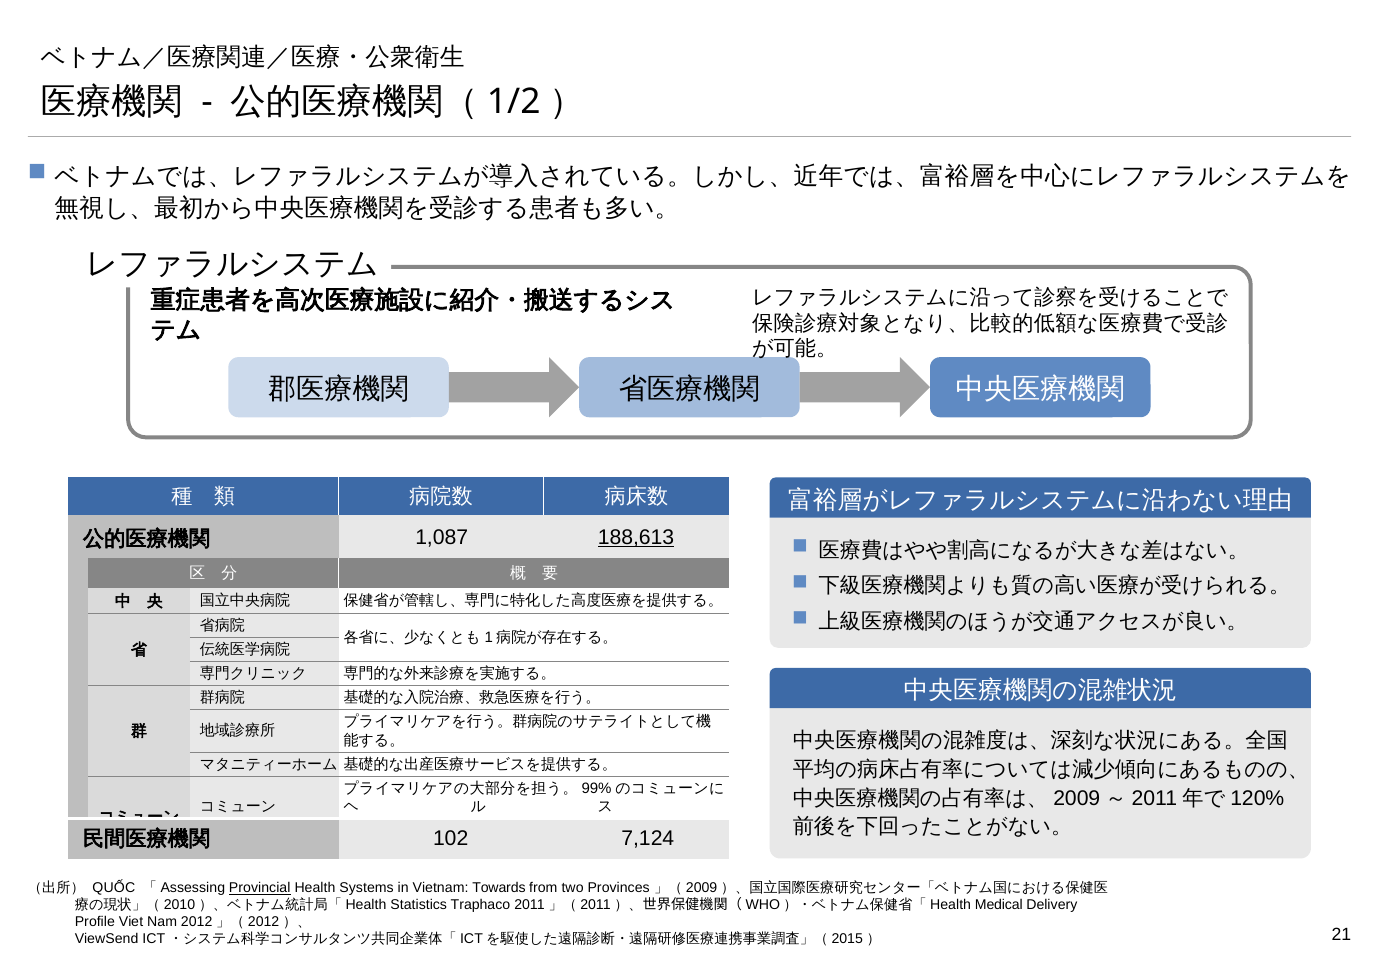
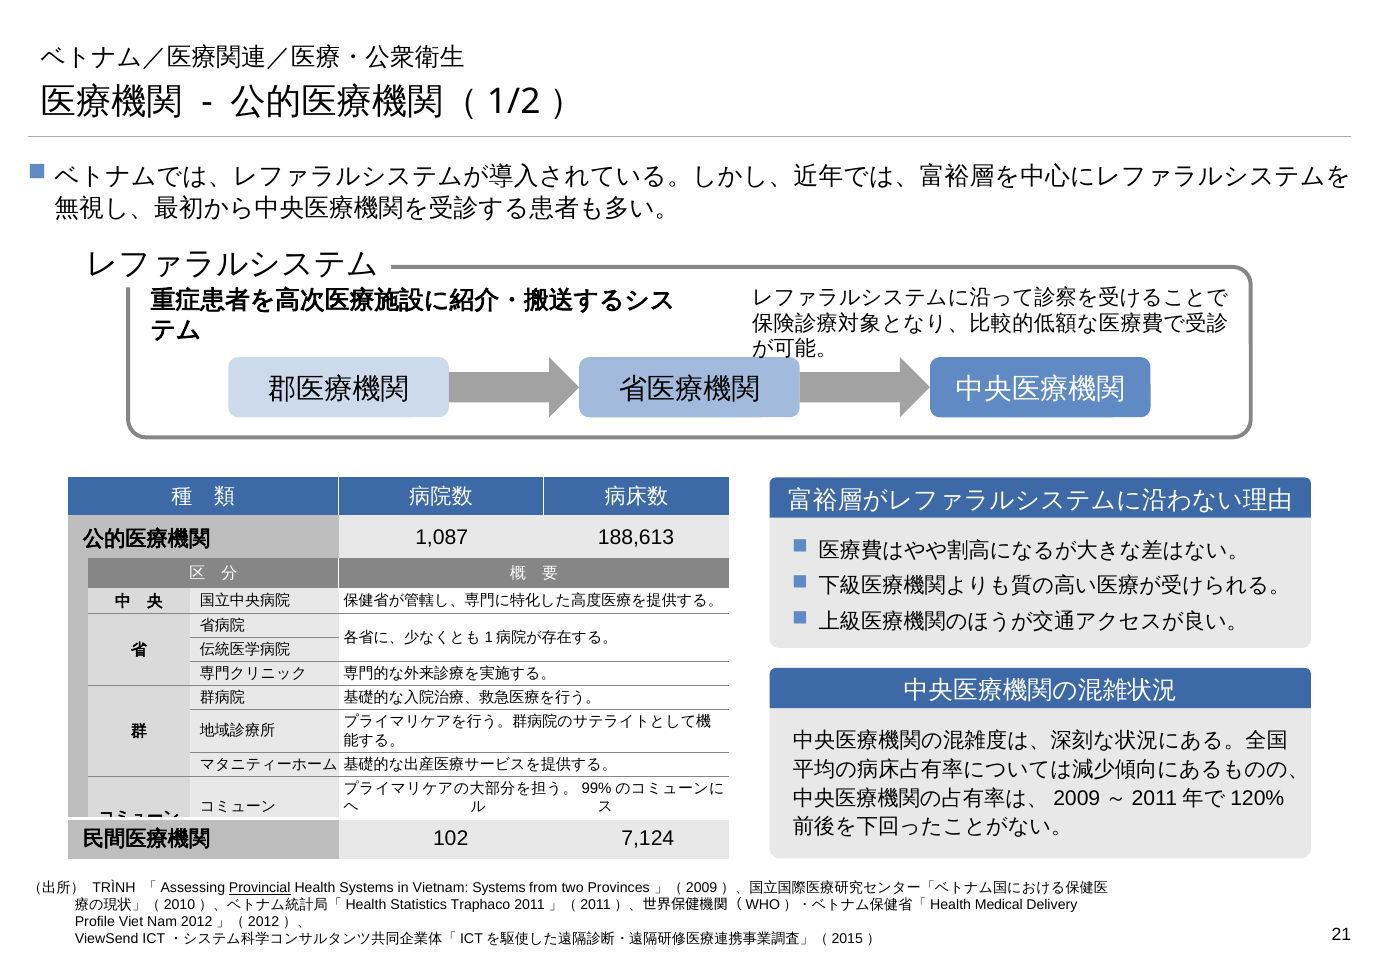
188,613 underline: present -> none
QUỐC: QUỐC -> TRÌNH
Vietnam Towards: Towards -> Systems
